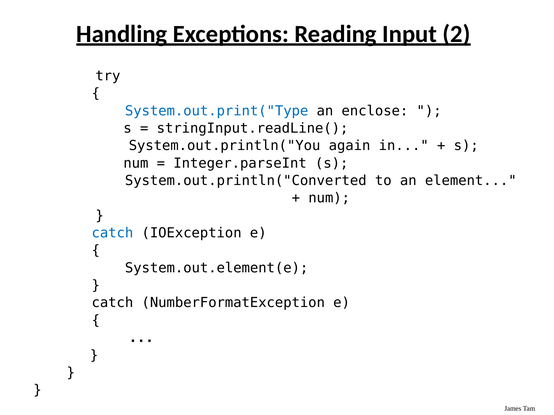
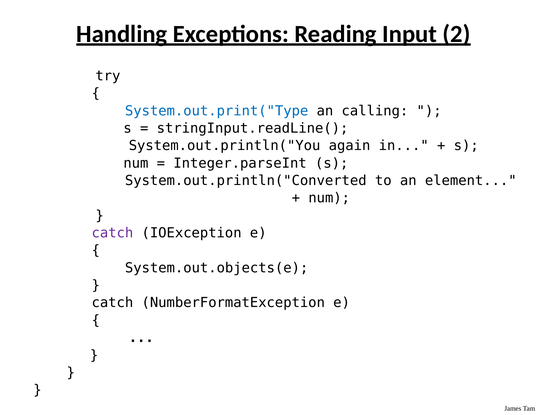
enclose: enclose -> calling
catch at (112, 233) colour: blue -> purple
System.out.element(e: System.out.element(e -> System.out.objects(e
